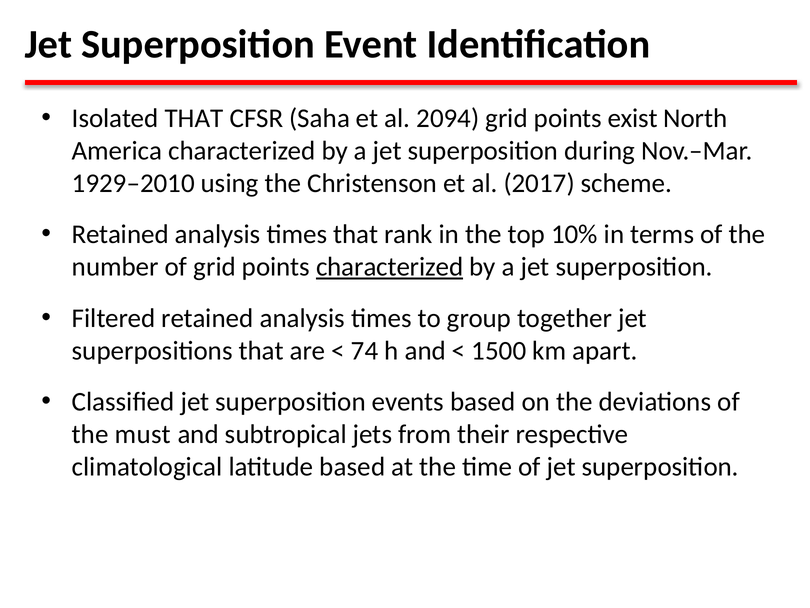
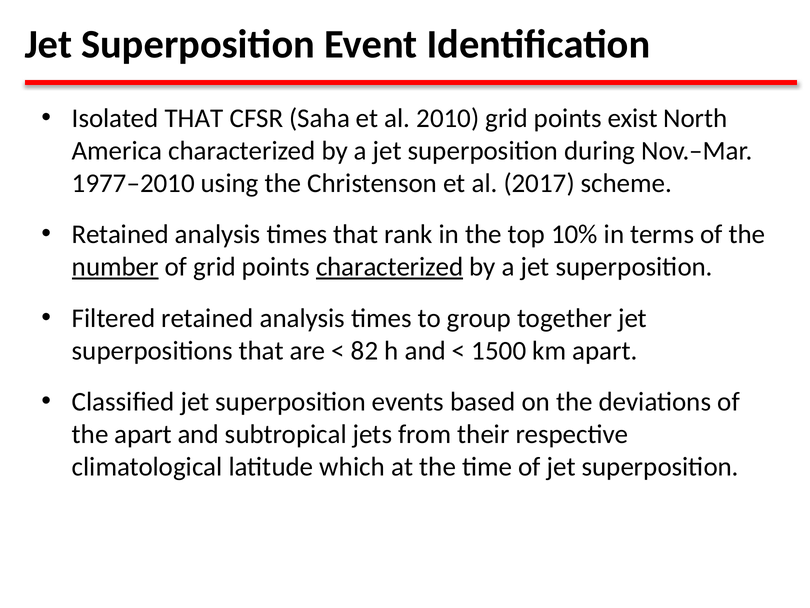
2094: 2094 -> 2010
1929–2010: 1929–2010 -> 1977–2010
number underline: none -> present
74: 74 -> 82
the must: must -> apart
latitude based: based -> which
